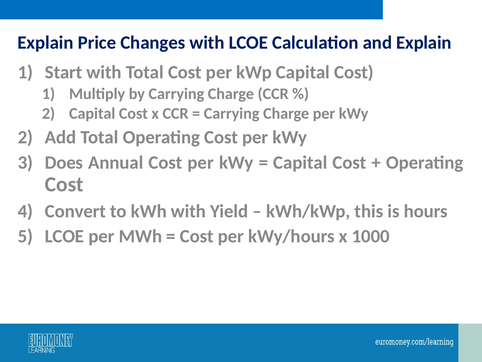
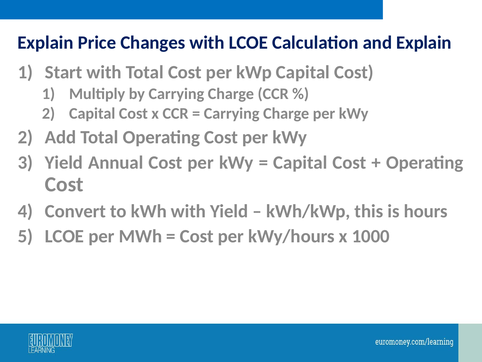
Does at (64, 162): Does -> Yield
